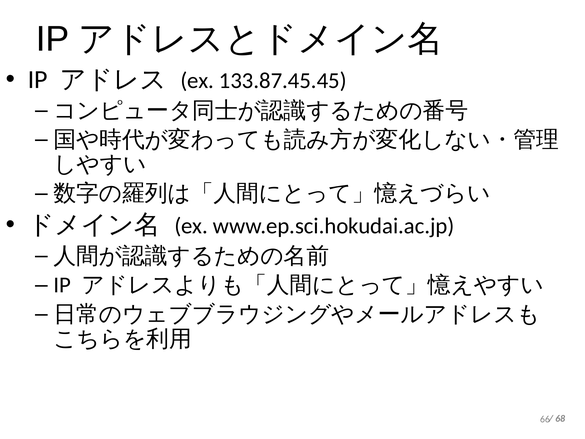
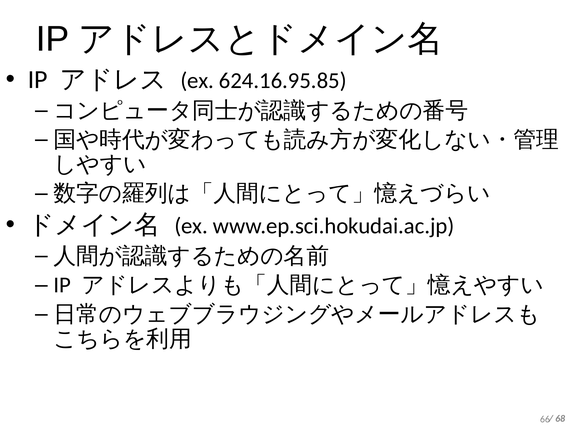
133.87.45.45: 133.87.45.45 -> 624.16.95.85
